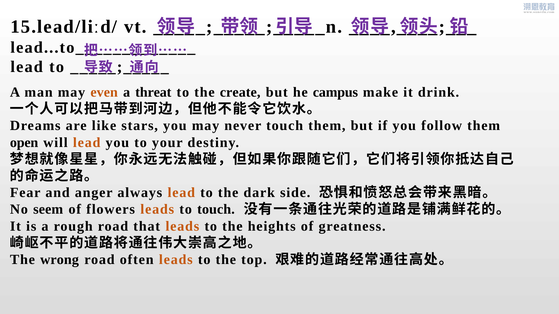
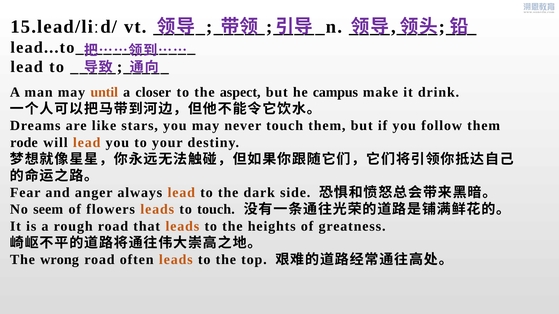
even: even -> until
threat: threat -> closer
create: create -> aspect
open: open -> rode
